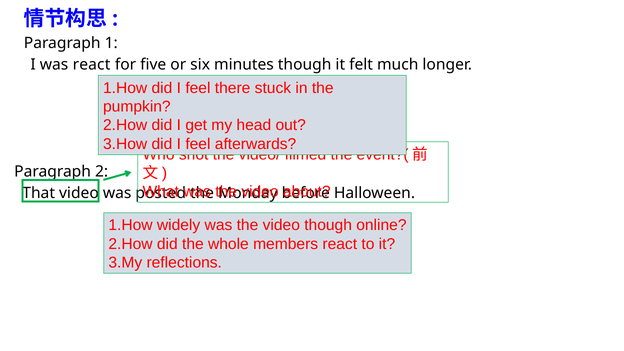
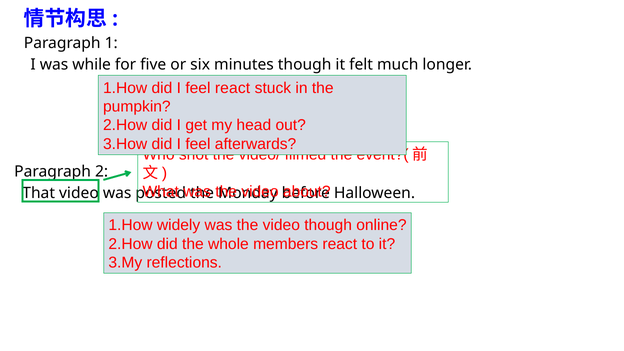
was react: react -> while
feel there: there -> react
